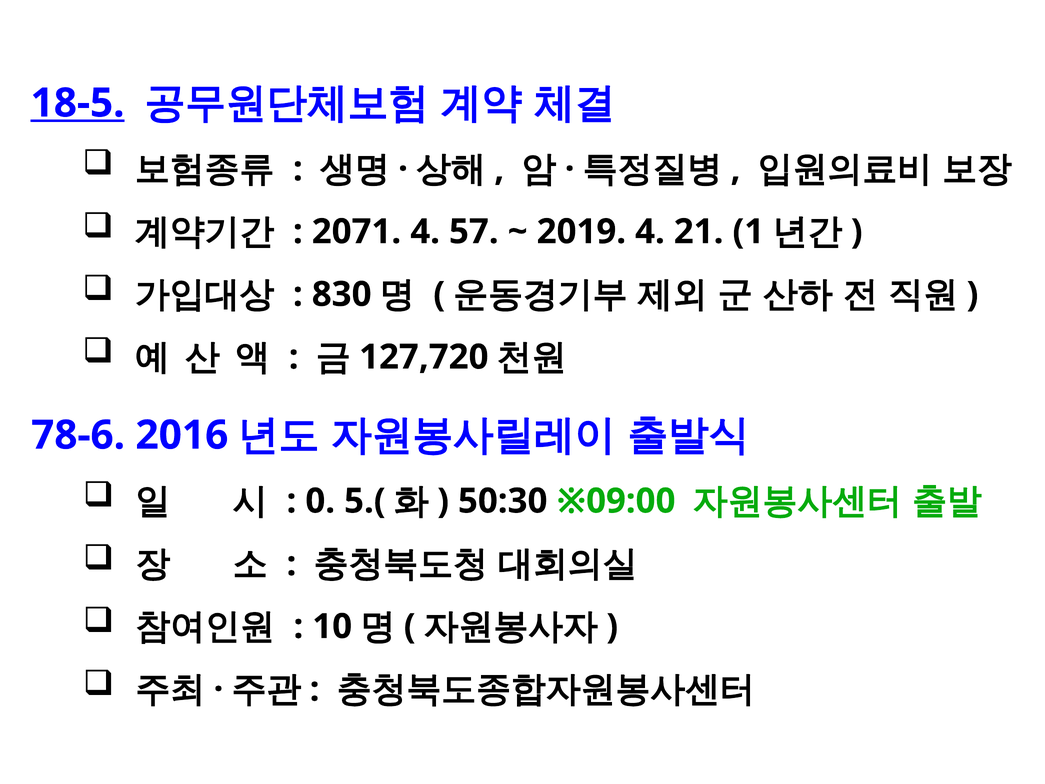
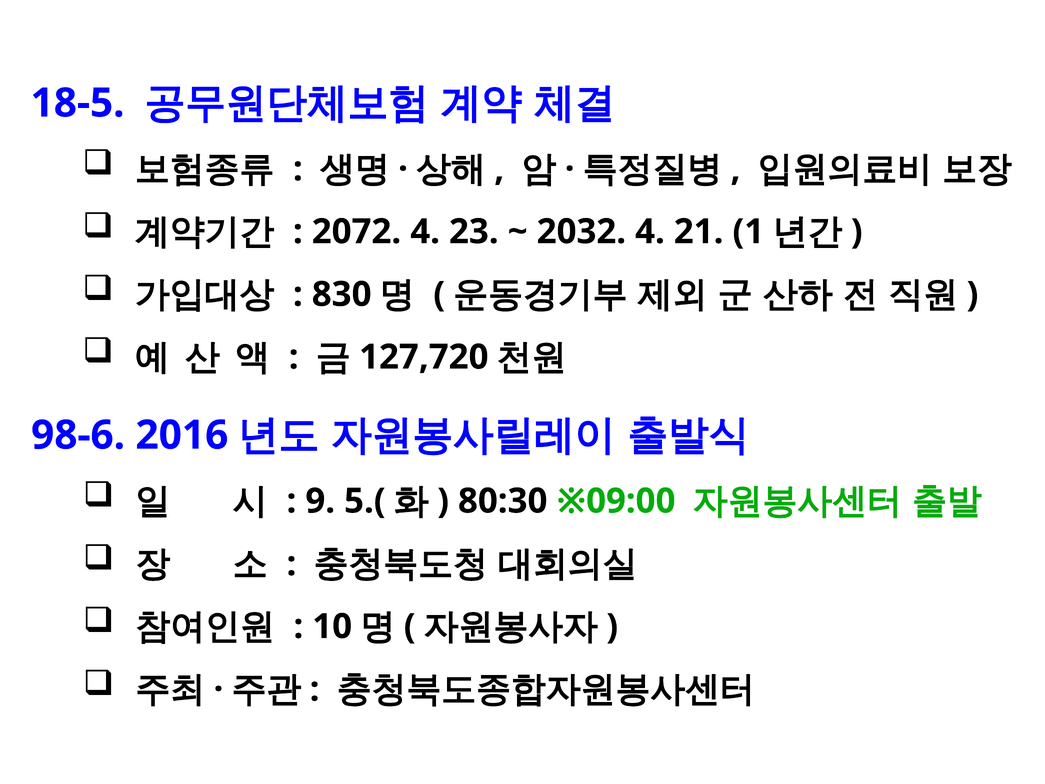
18-5 underline: present -> none
2071: 2071 -> 2072
57: 57 -> 23
2019: 2019 -> 2032
78-6: 78-6 -> 98-6
0: 0 -> 9
50:30: 50:30 -> 80:30
